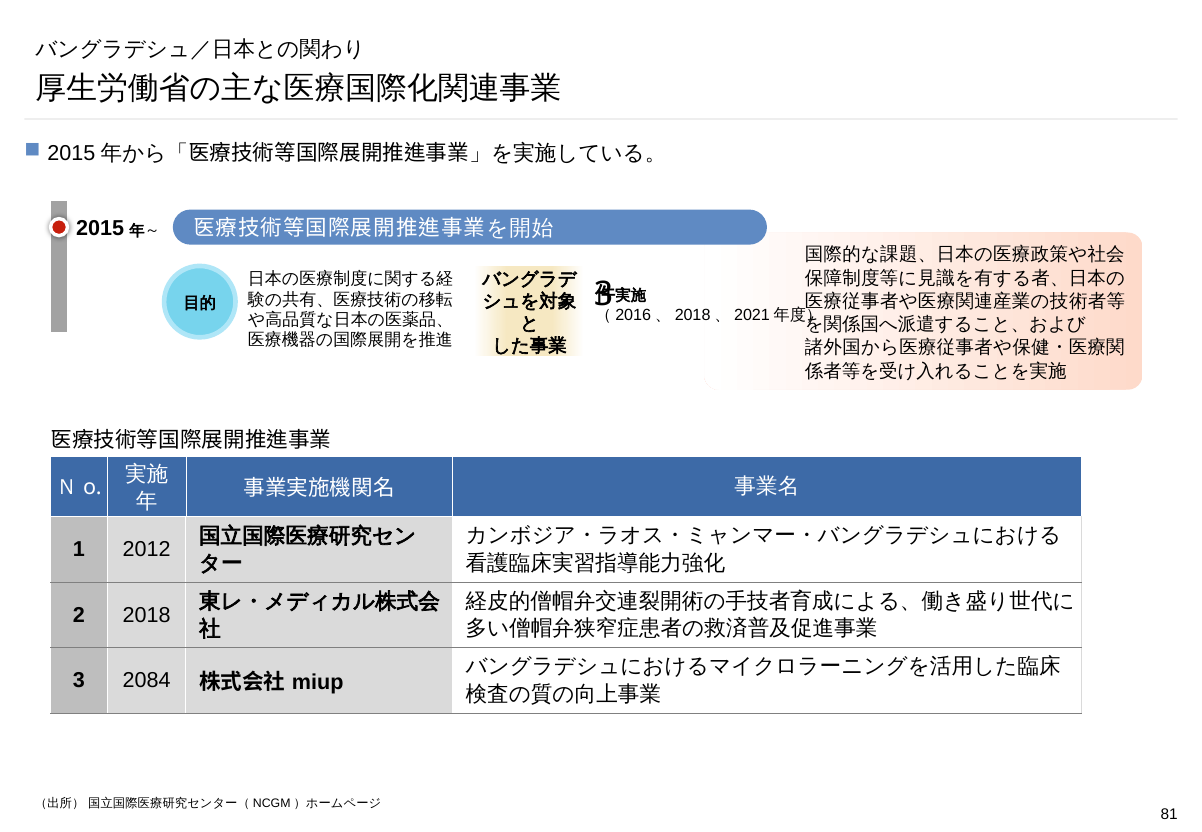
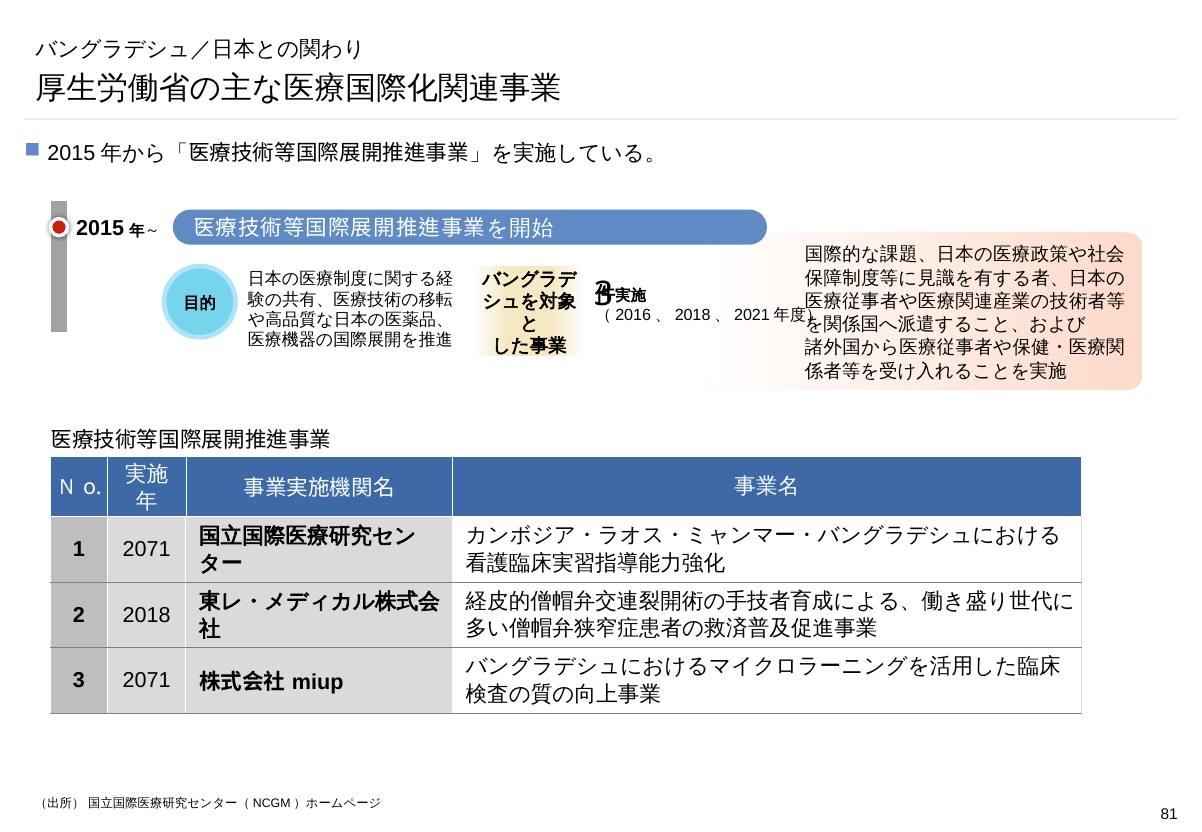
1 2012: 2012 -> 2071
3 2084: 2084 -> 2071
